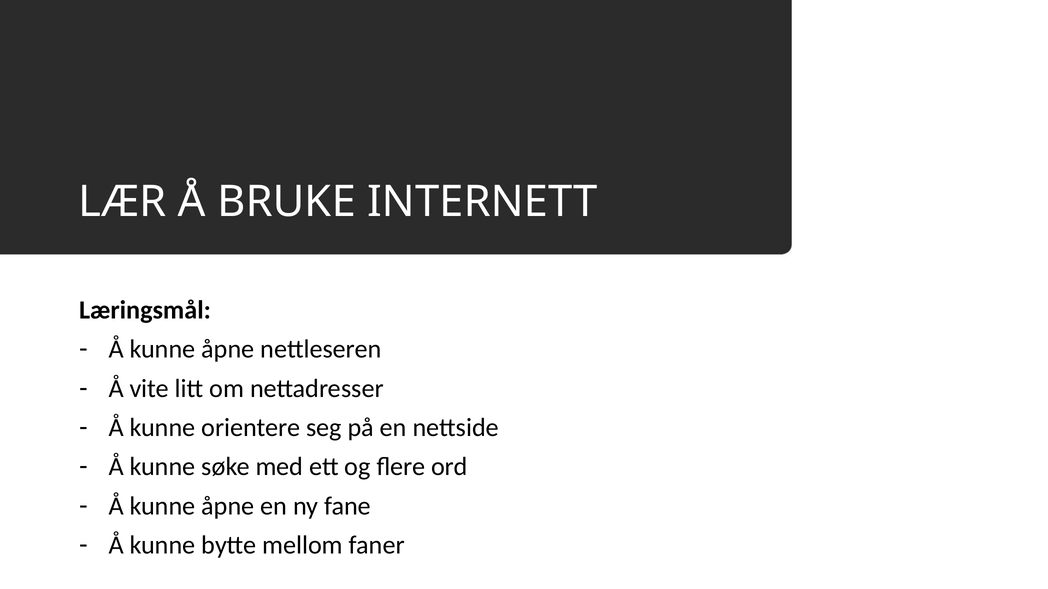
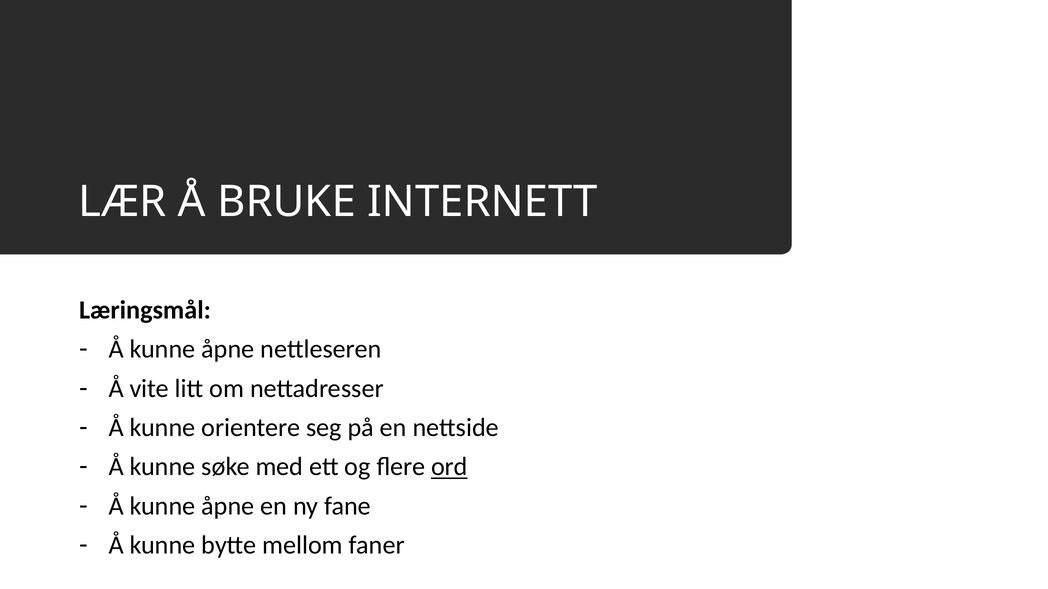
ord underline: none -> present
